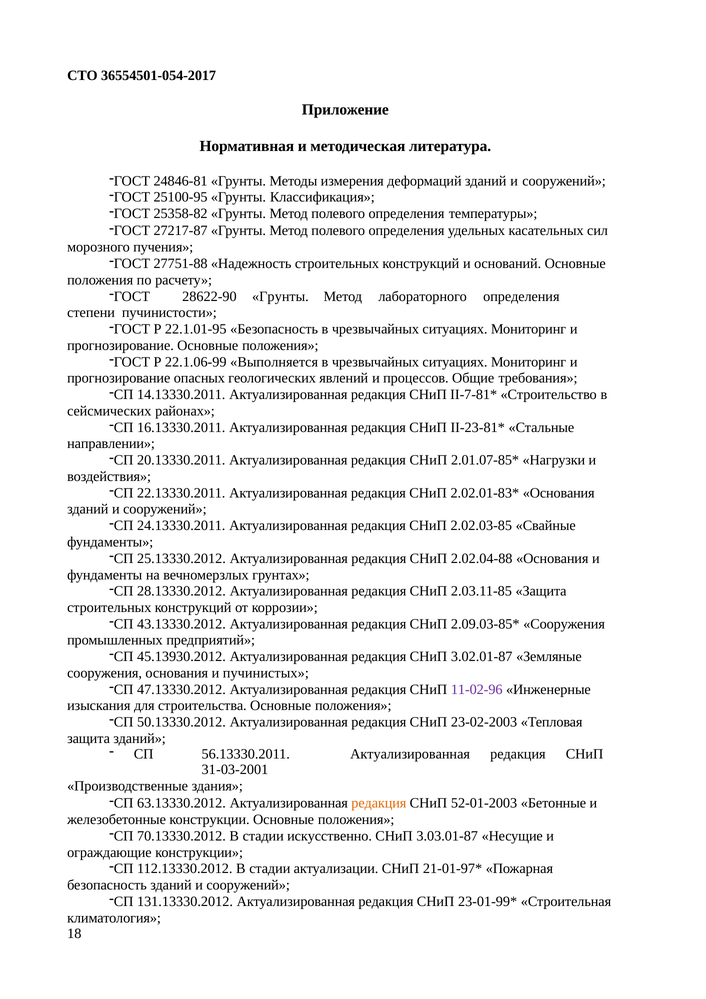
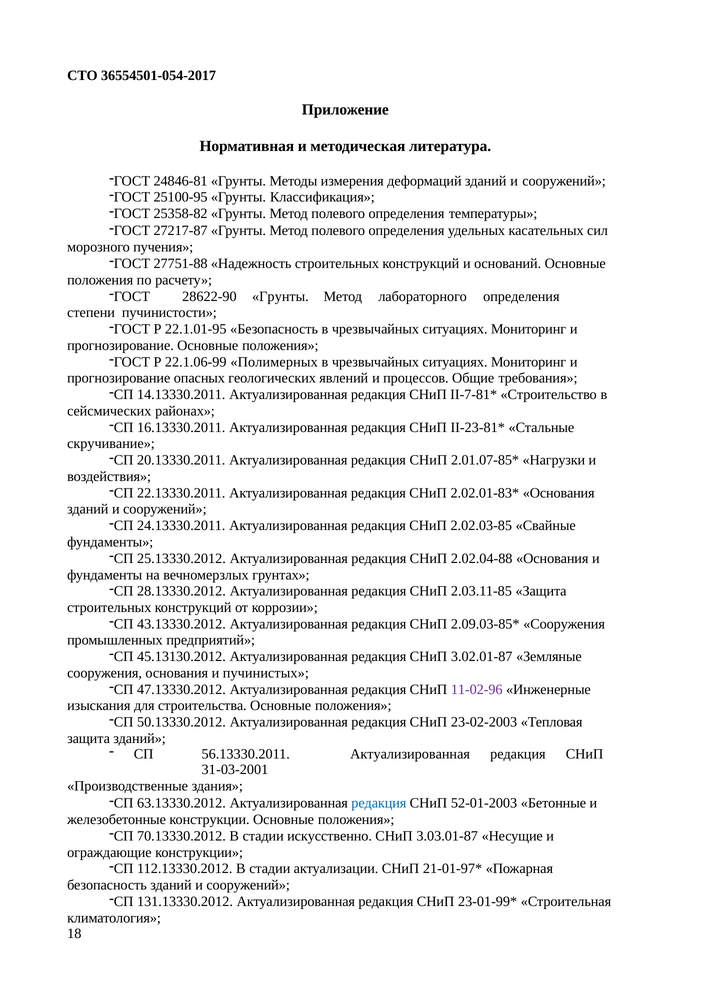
Выполняется: Выполняется -> Полимерных
направлении: направлении -> скручивание
45.13930.2012: 45.13930.2012 -> 45.13130.2012
редакция at (379, 803) colour: orange -> blue
